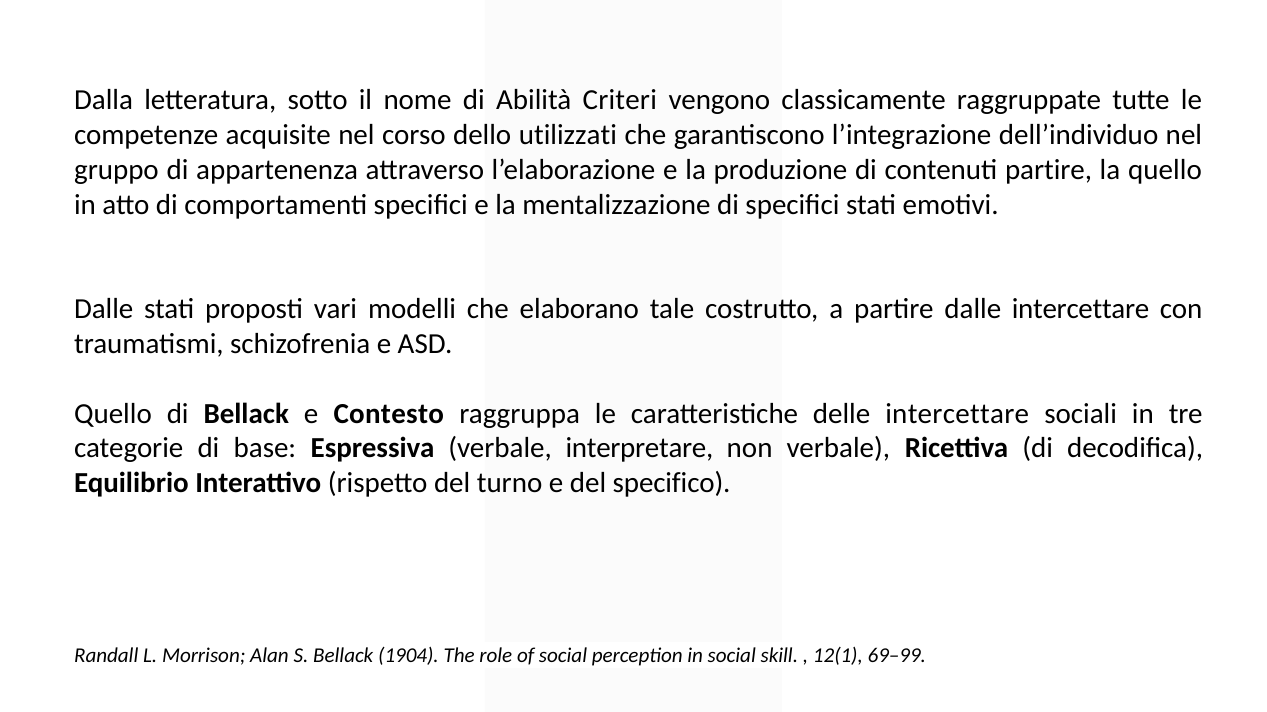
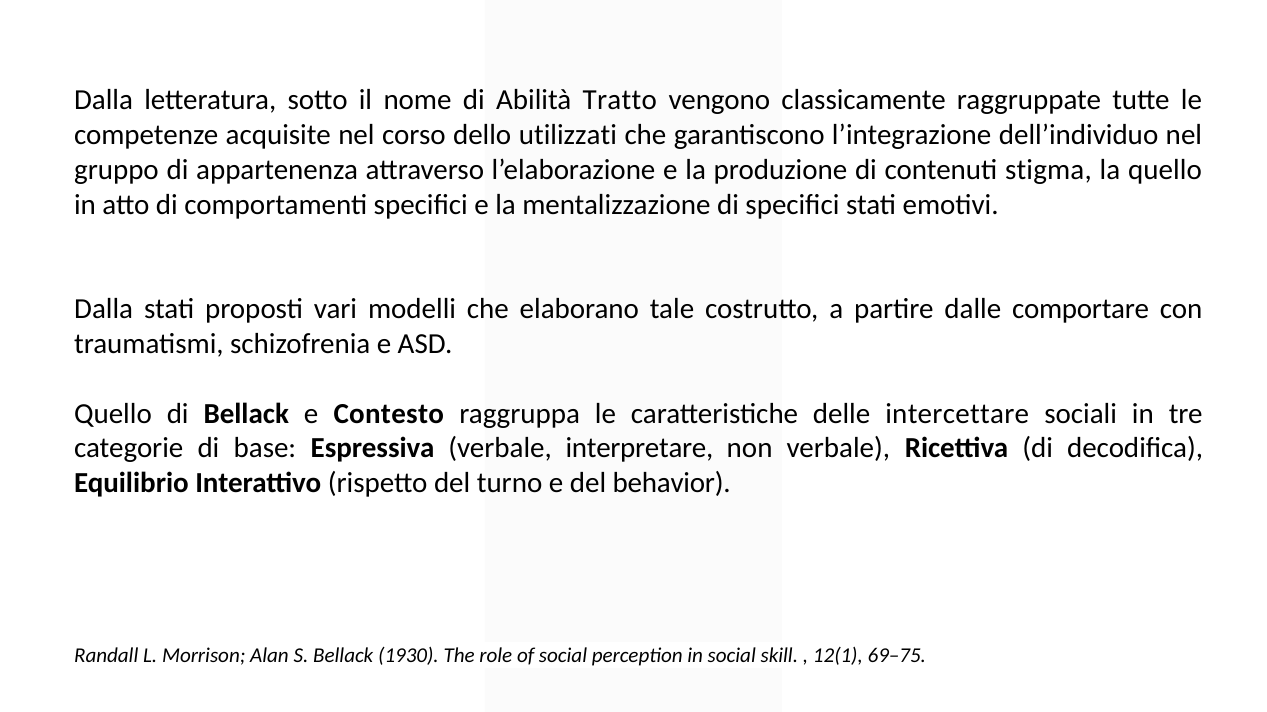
Criteri: Criteri -> Tratto
contenuti partire: partire -> stigma
Dalle at (104, 309): Dalle -> Dalla
dalle intercettare: intercettare -> comportare
specifico: specifico -> behavior
1904: 1904 -> 1930
69–99: 69–99 -> 69–75
